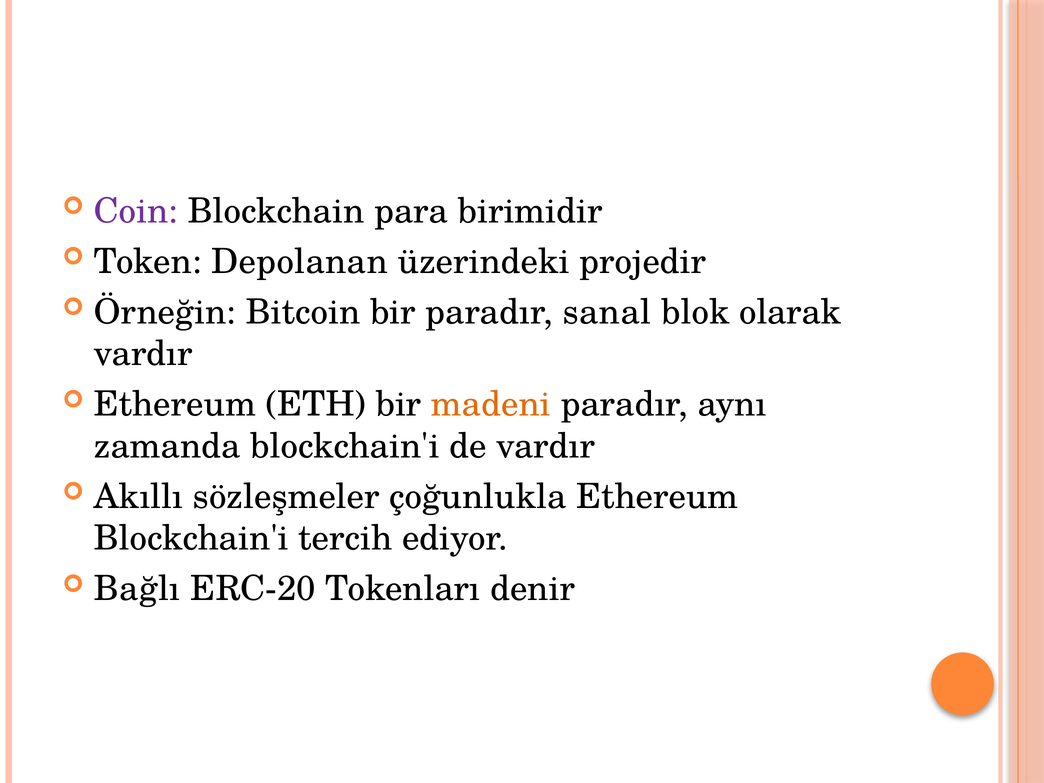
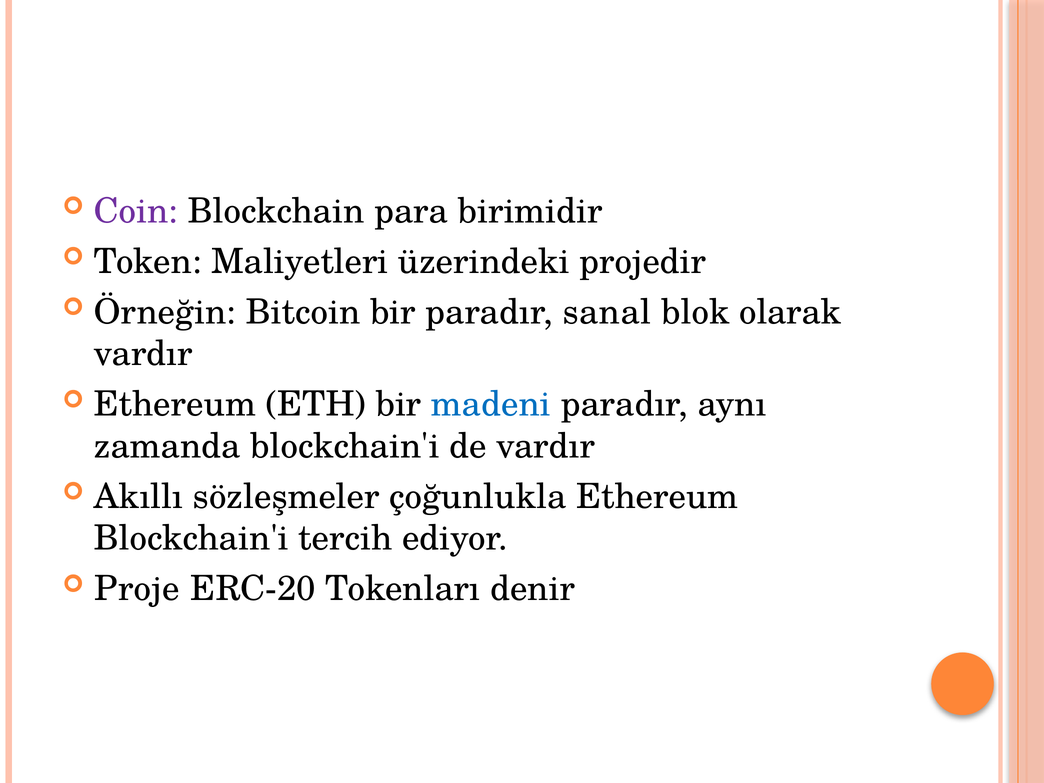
Depolanan: Depolanan -> Maliyetleri
madeni colour: orange -> blue
Bağlı: Bağlı -> Proje
